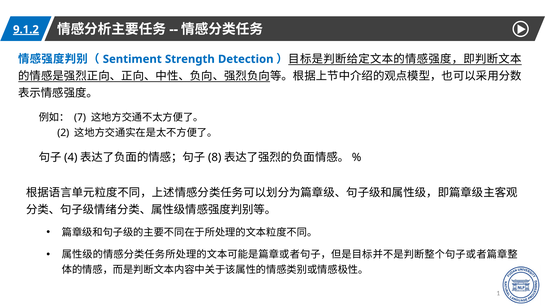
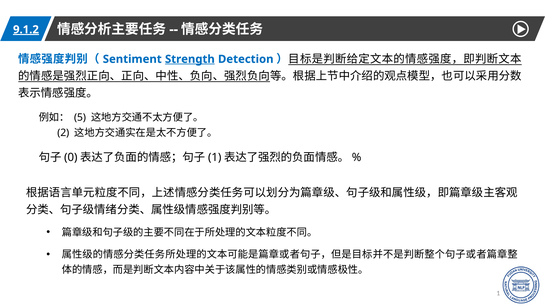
Strength underline: none -> present
7: 7 -> 5
4: 4 -> 0
8: 8 -> 1
